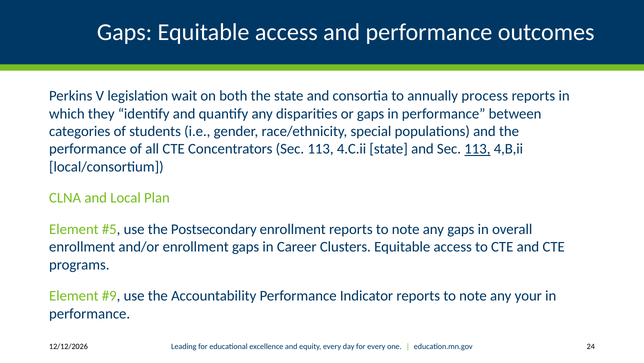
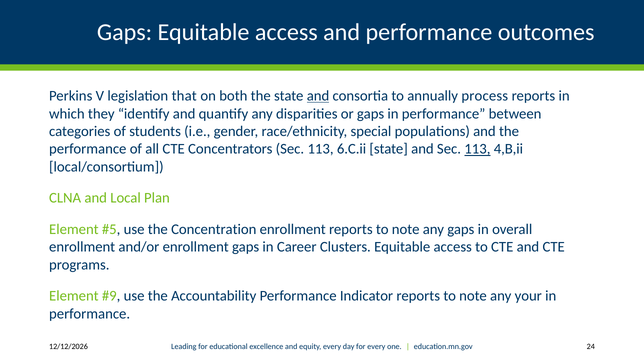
wait: wait -> that
and at (318, 96) underline: none -> present
4.C.ii: 4.C.ii -> 6.C.ii
Postsecondary: Postsecondary -> Concentration
